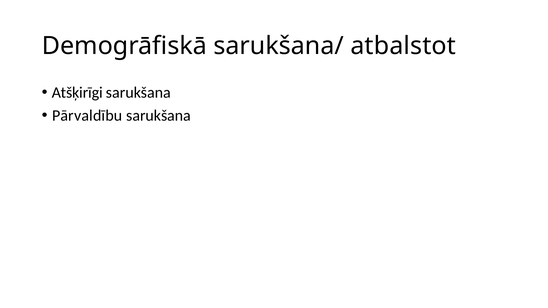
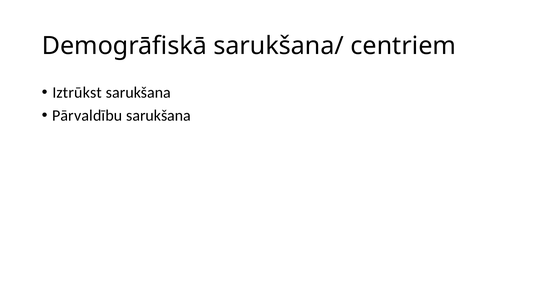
atbalstot: atbalstot -> centriem
Atšķirīgi: Atšķirīgi -> Iztrūkst
